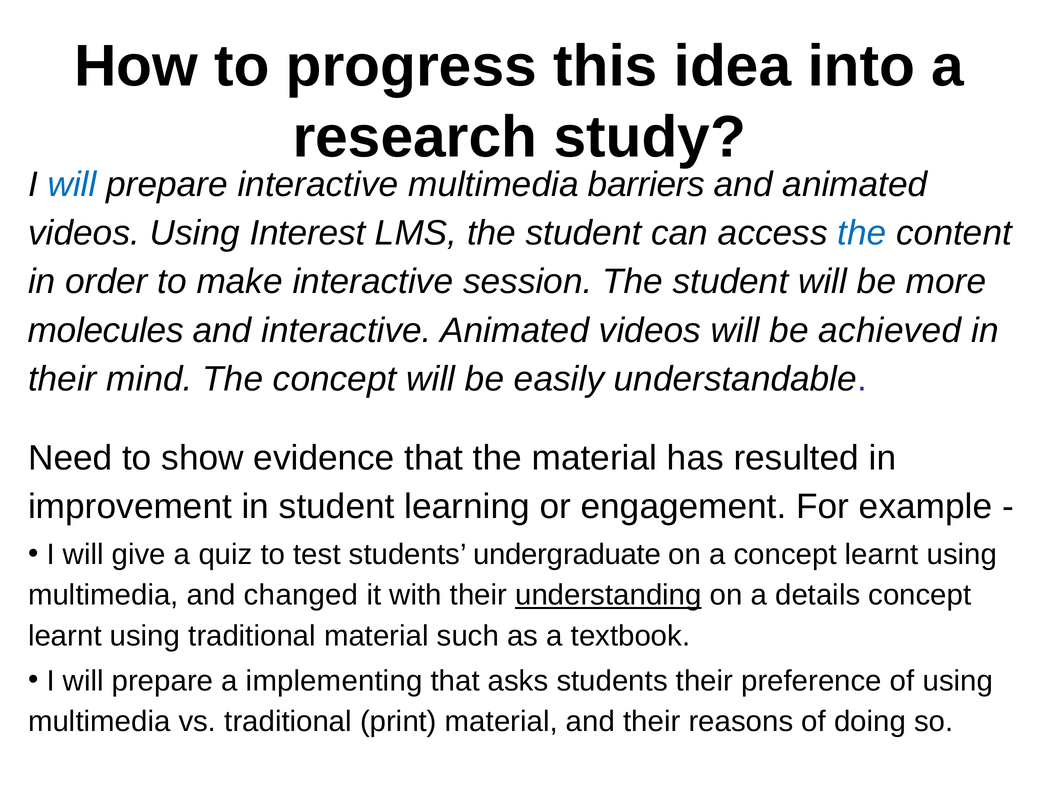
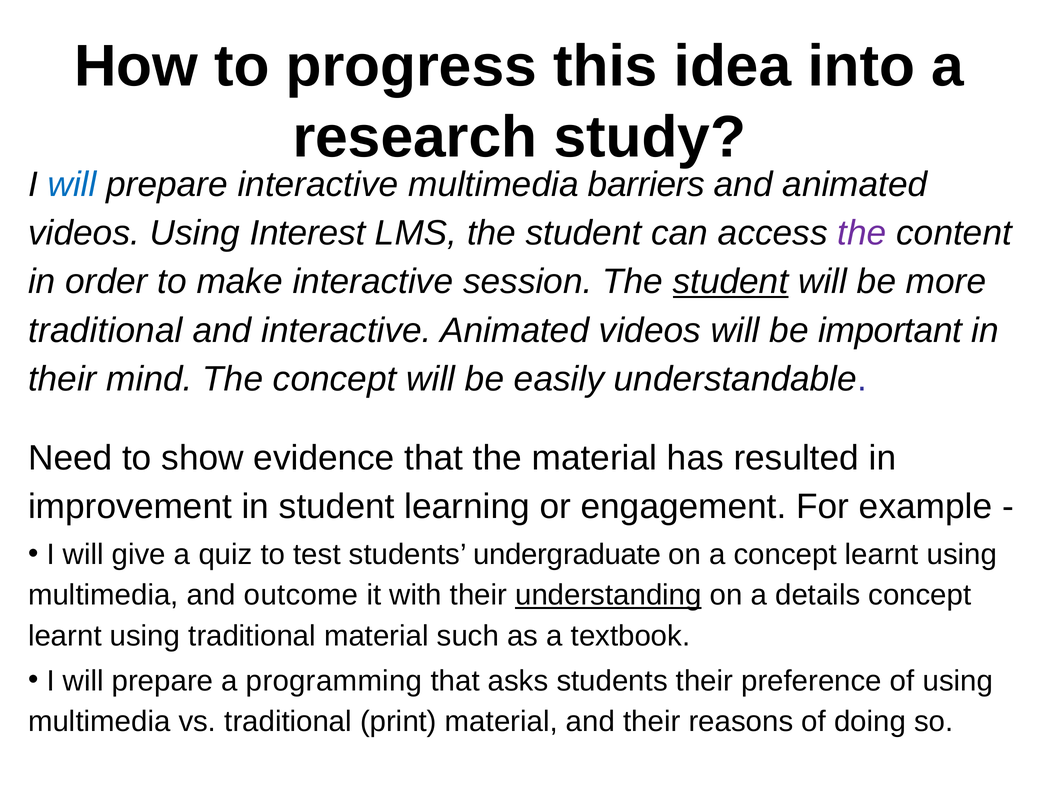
the at (862, 233) colour: blue -> purple
student at (731, 282) underline: none -> present
molecules at (106, 330): molecules -> traditional
achieved: achieved -> important
changed: changed -> outcome
implementing: implementing -> programming
